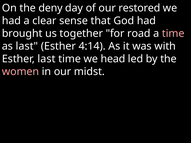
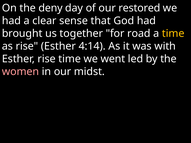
time at (173, 34) colour: pink -> yellow
as last: last -> rise
Esther last: last -> rise
head: head -> went
